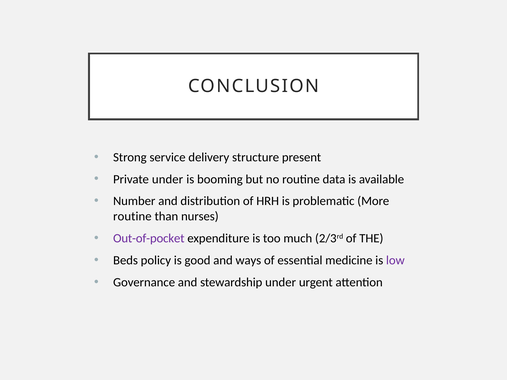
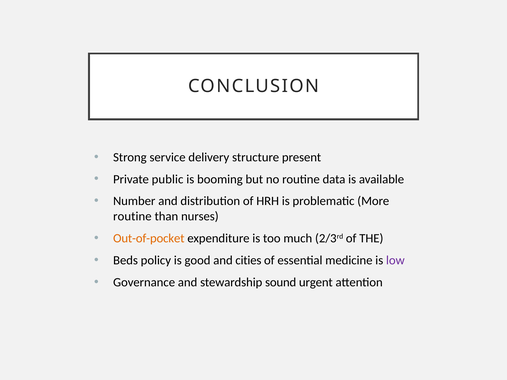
Private under: under -> public
Out-of-pocket colour: purple -> orange
ways: ways -> cities
stewardship under: under -> sound
